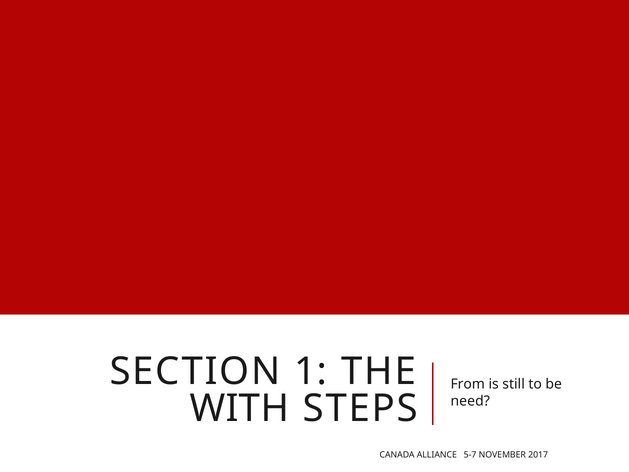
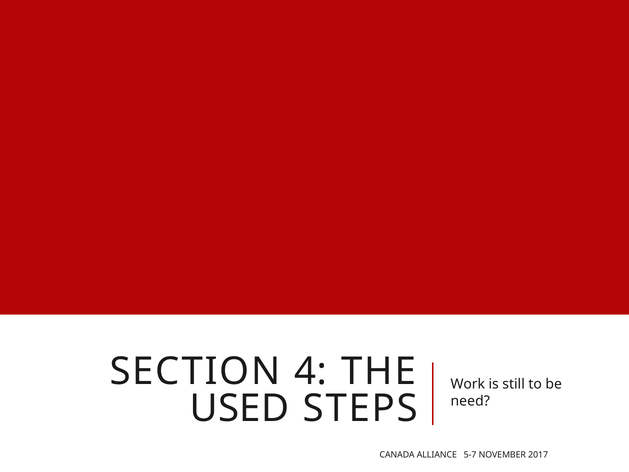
1: 1 -> 4
From: From -> Work
WITH: WITH -> USED
